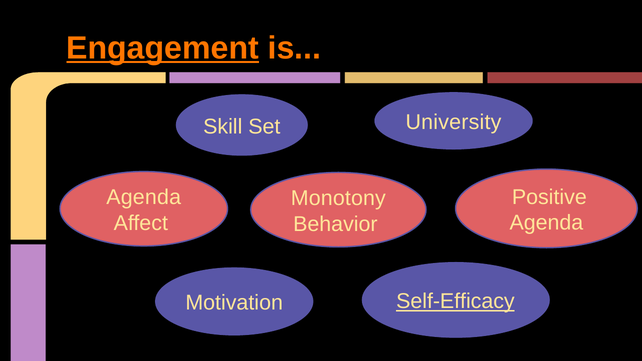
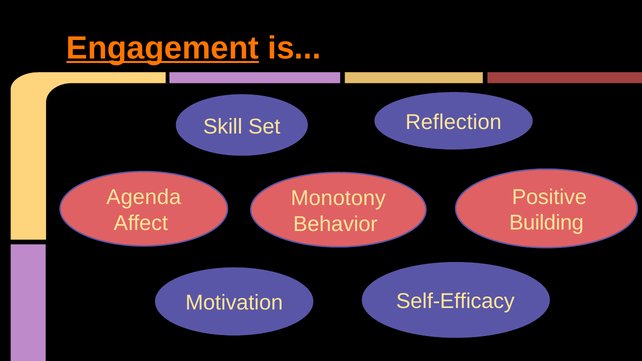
University: University -> Reflection
Agenda at (546, 223): Agenda -> Building
Self-Efficacy underline: present -> none
